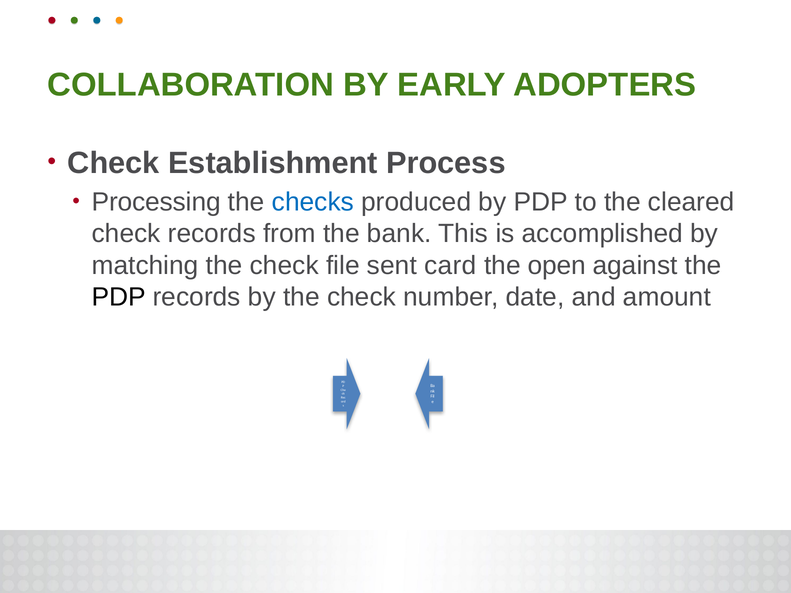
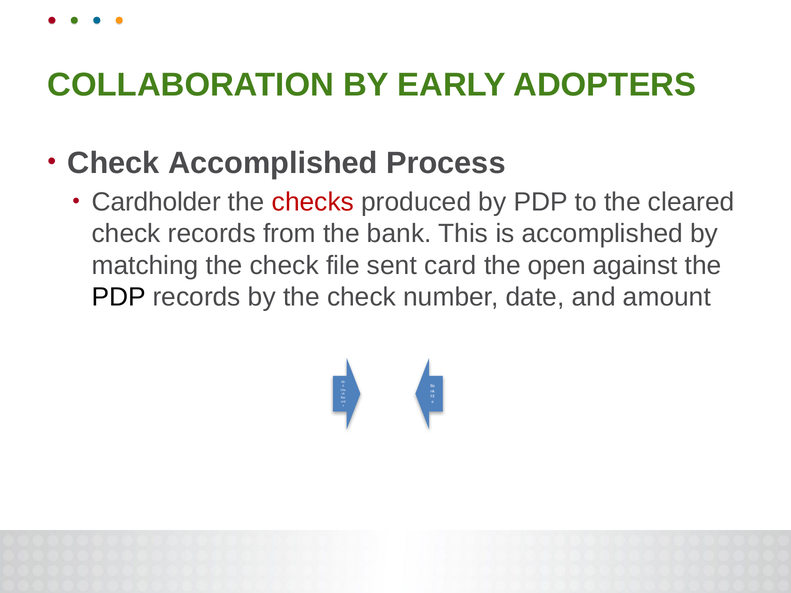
Check Establishment: Establishment -> Accomplished
Processing: Processing -> Cardholder
checks colour: blue -> red
